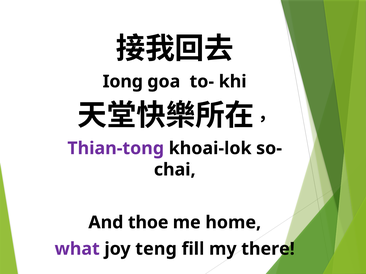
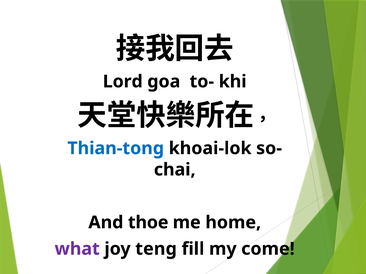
Iong: Iong -> Lord
Thian-tong colour: purple -> blue
there: there -> come
